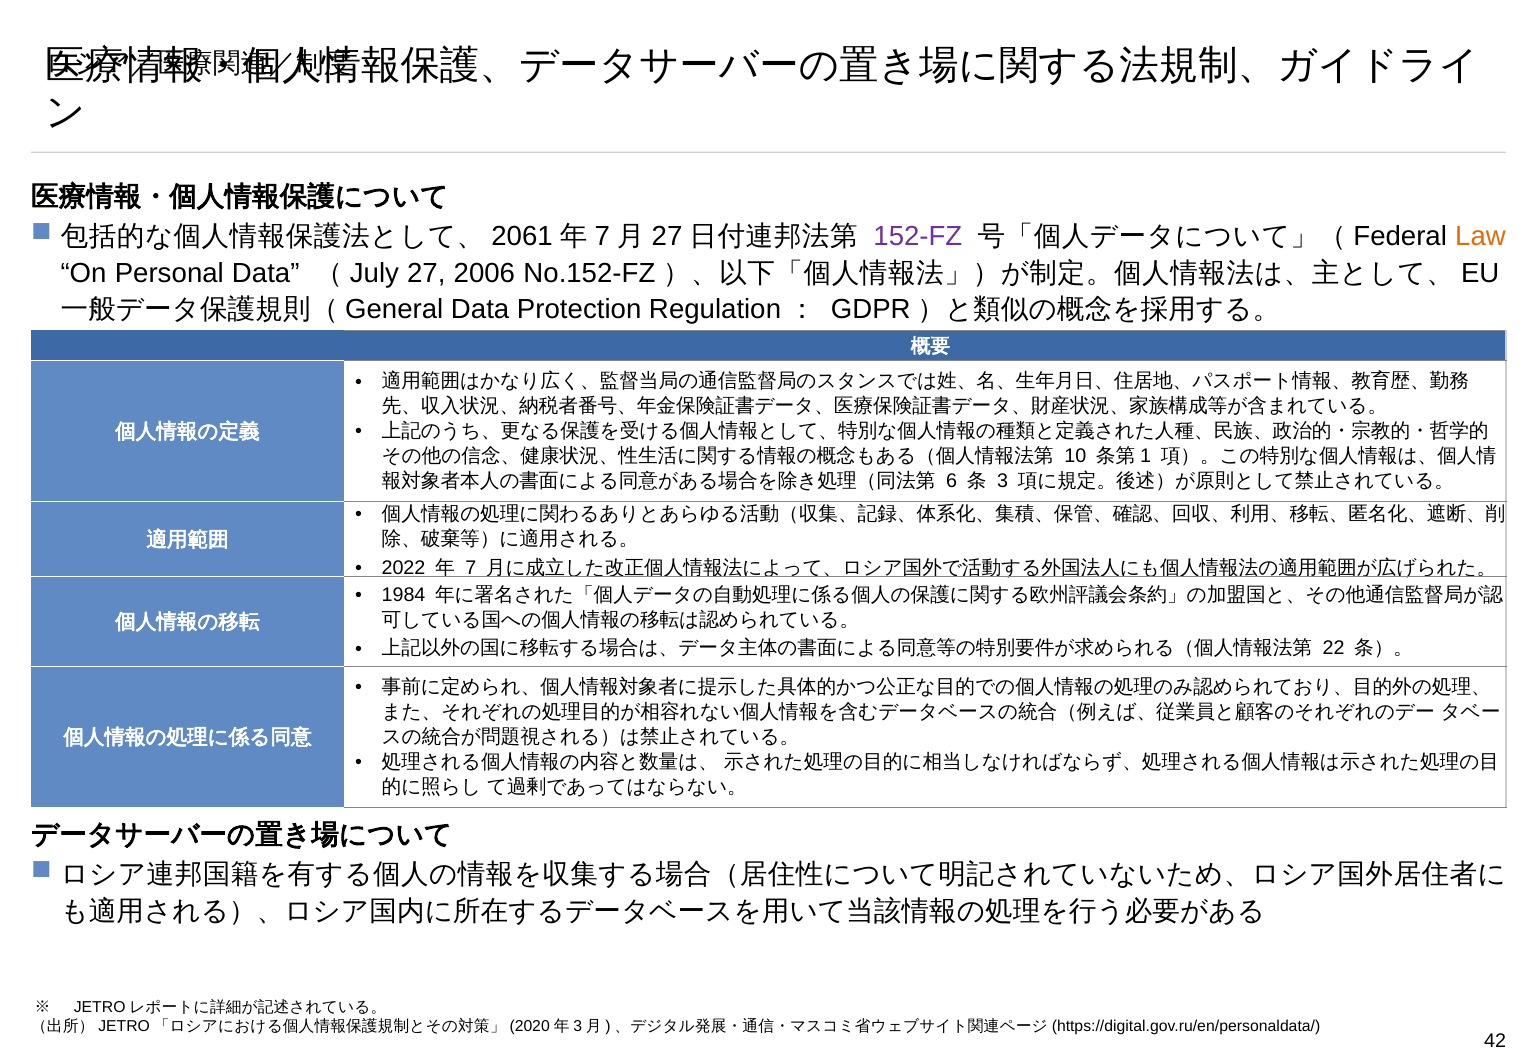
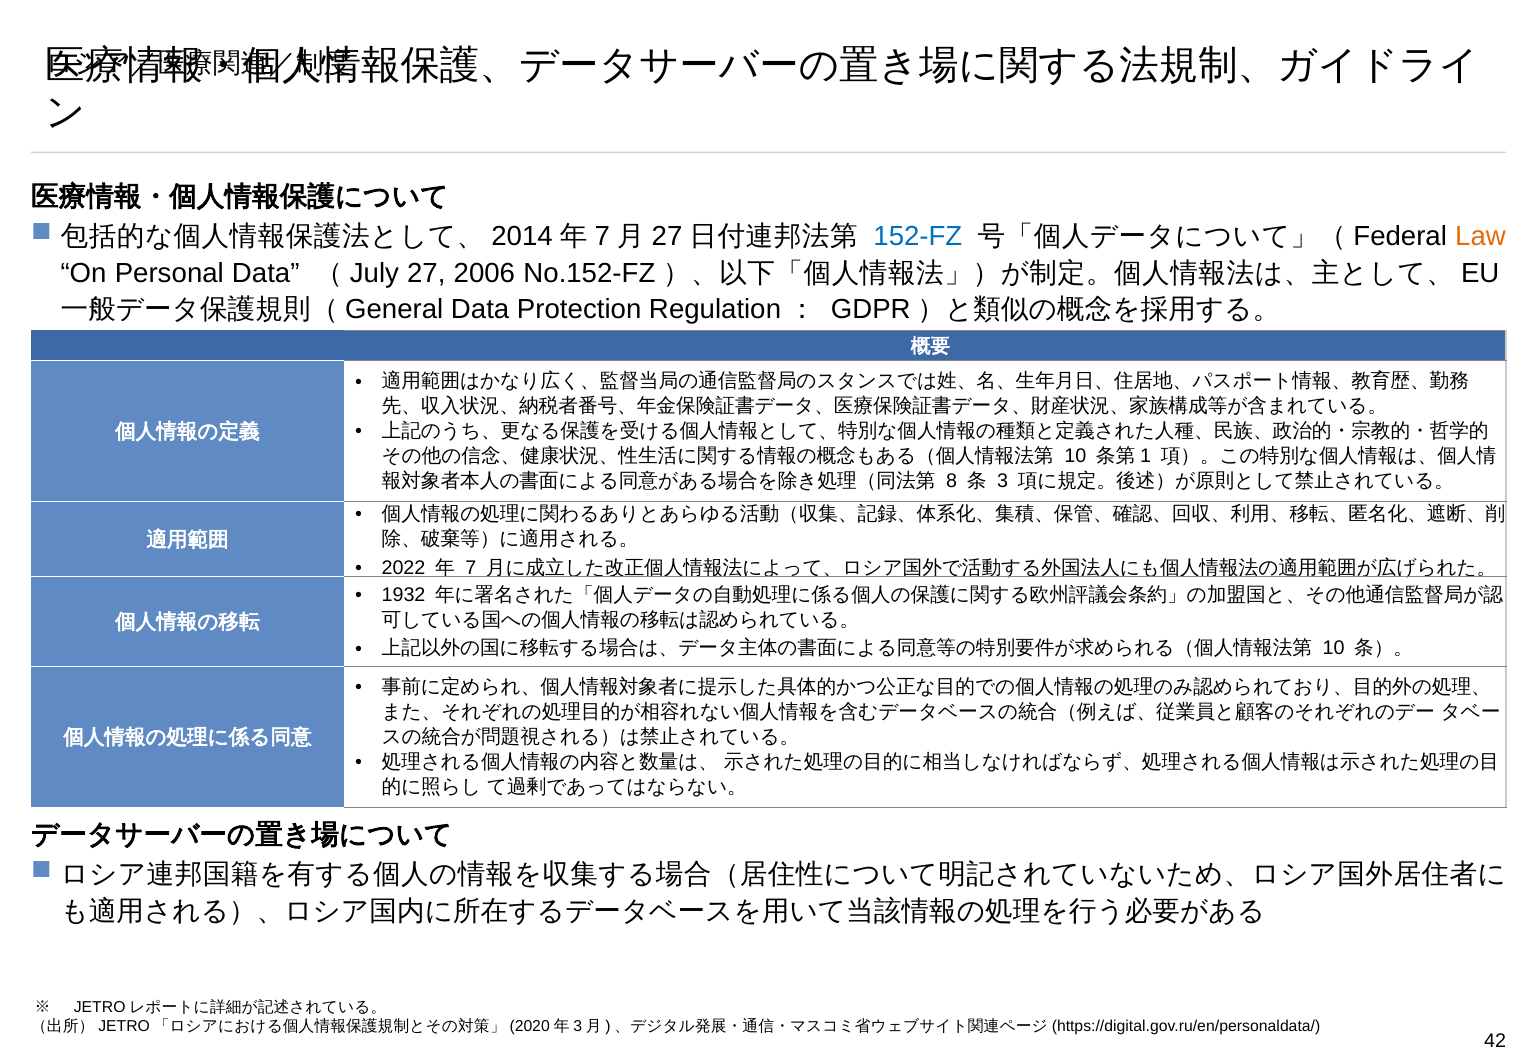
2061: 2061 -> 2014
152-FZ colour: purple -> blue
6: 6 -> 8
1984: 1984 -> 1932
22 at (1334, 648): 22 -> 10
